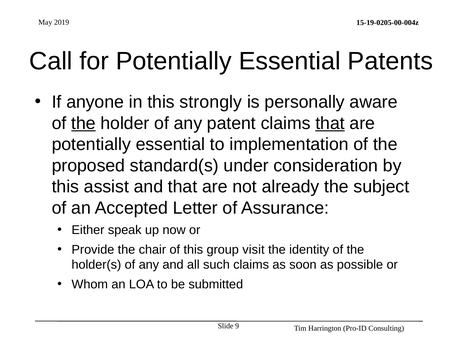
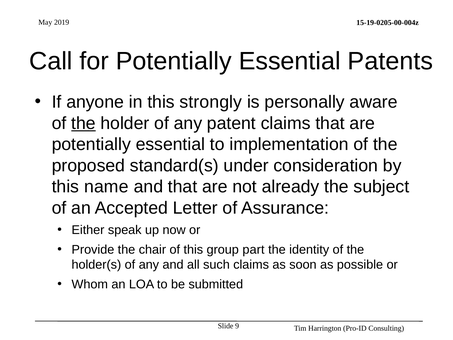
that at (330, 123) underline: present -> none
assist: assist -> name
visit: visit -> part
